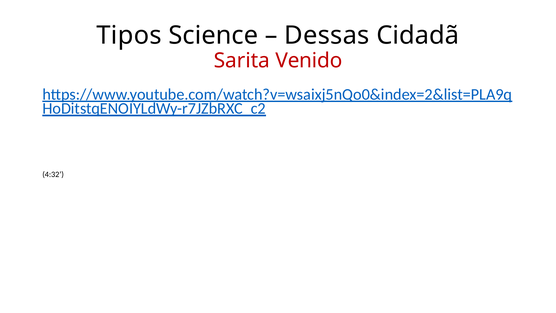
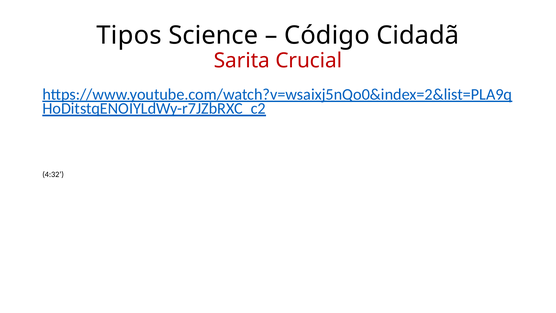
Dessas: Dessas -> Código
Venido: Venido -> Crucial
